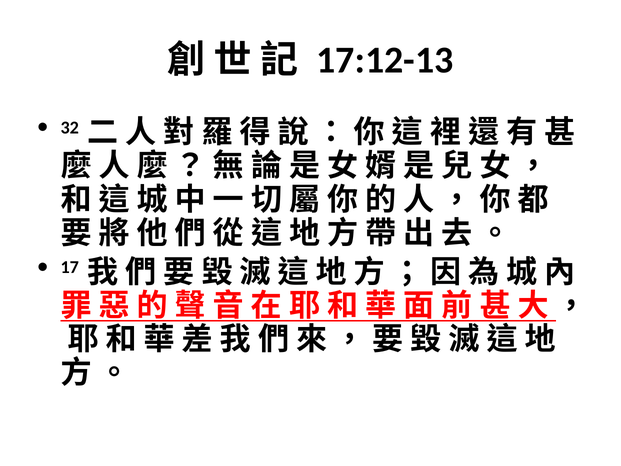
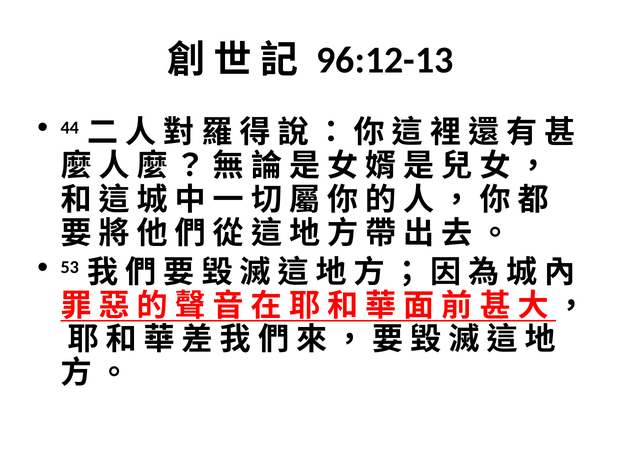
17:12-13: 17:12-13 -> 96:12-13
32: 32 -> 44
17: 17 -> 53
